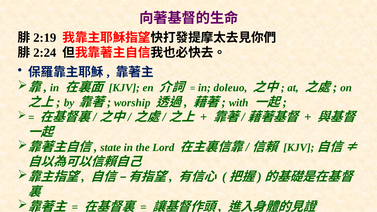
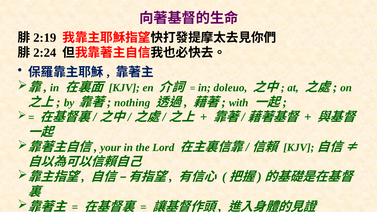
worship: worship -> nothing
state: state -> your
